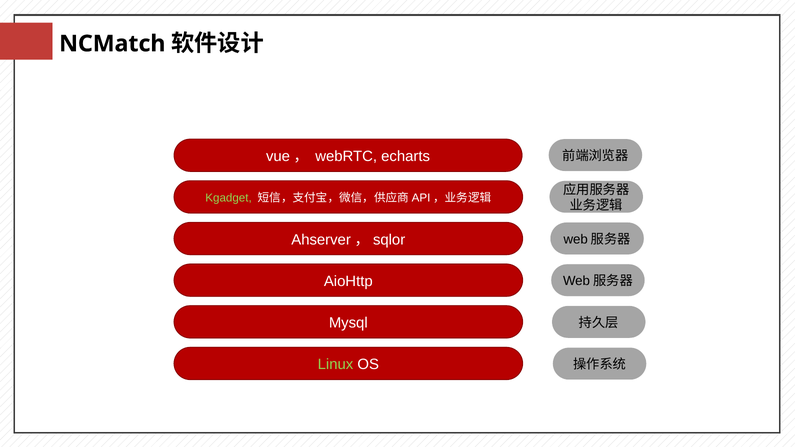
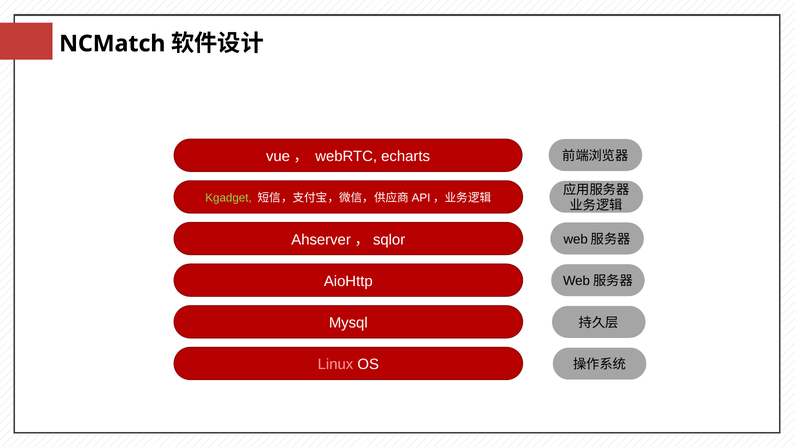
Linux colour: light green -> pink
